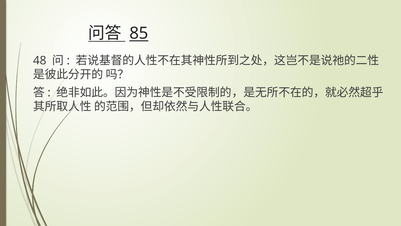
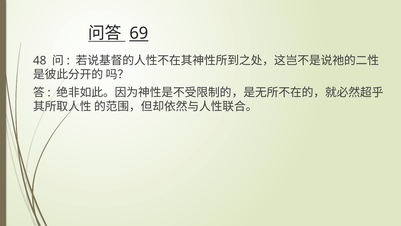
85: 85 -> 69
